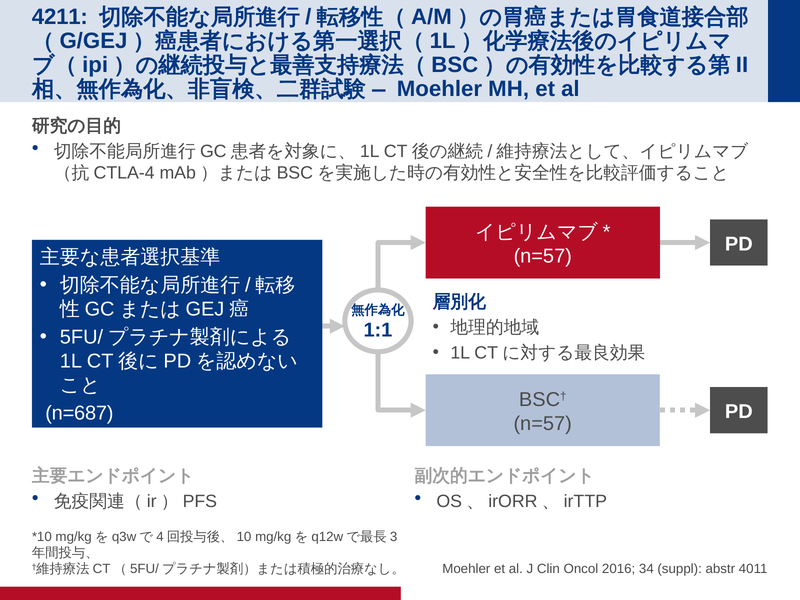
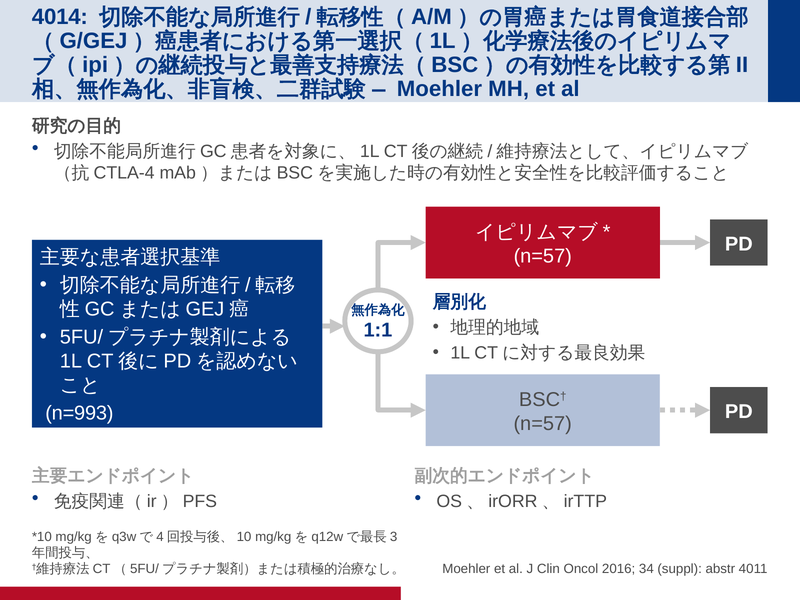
4211: 4211 -> 4014
n=687: n=687 -> n=993
